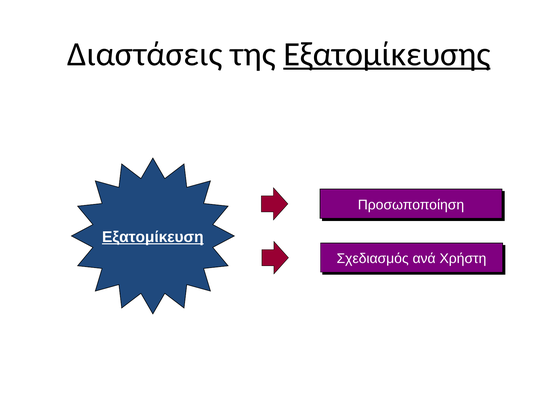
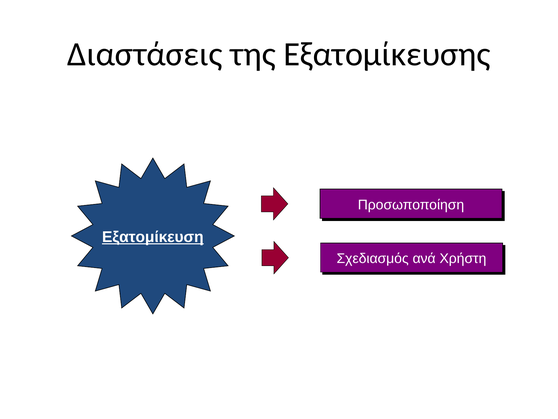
Εξατομίκευσης underline: present -> none
